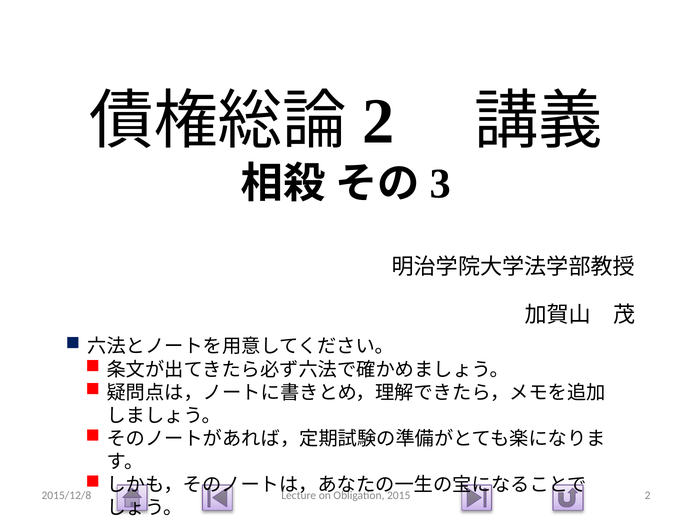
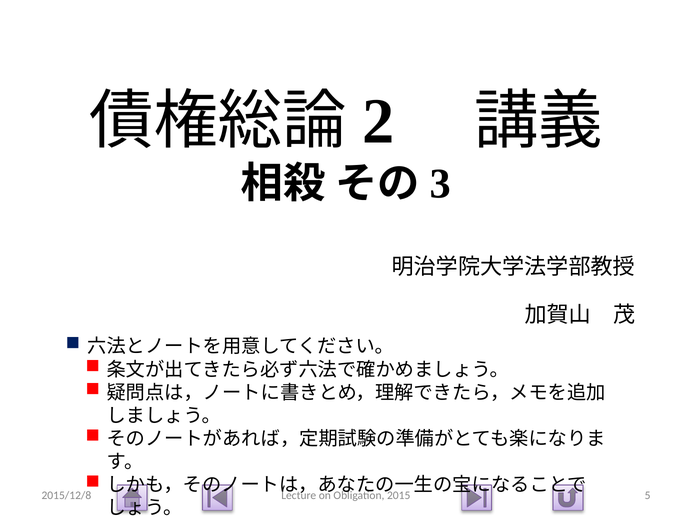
2 at (648, 496): 2 -> 5
